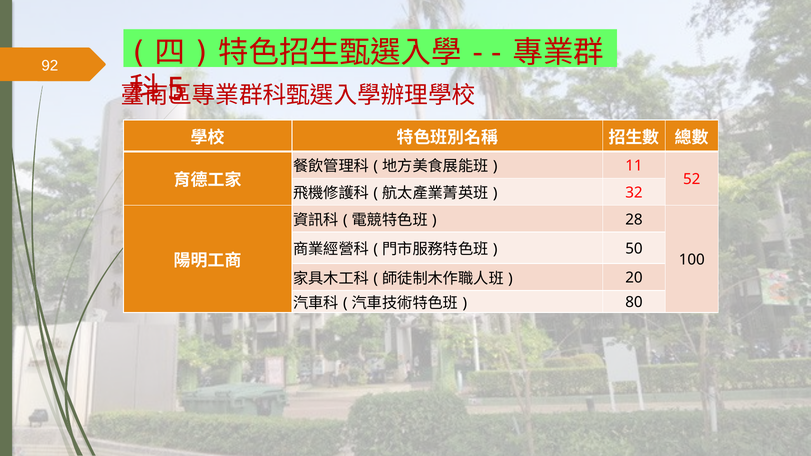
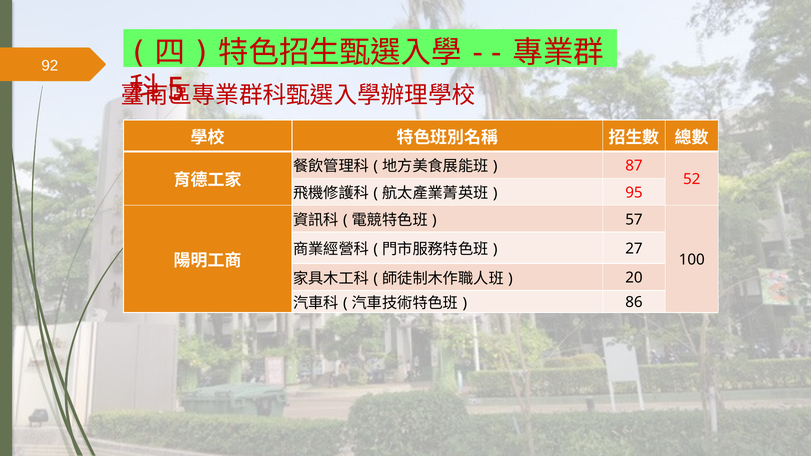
11: 11 -> 87
32: 32 -> 95
28: 28 -> 57
50: 50 -> 27
80: 80 -> 86
